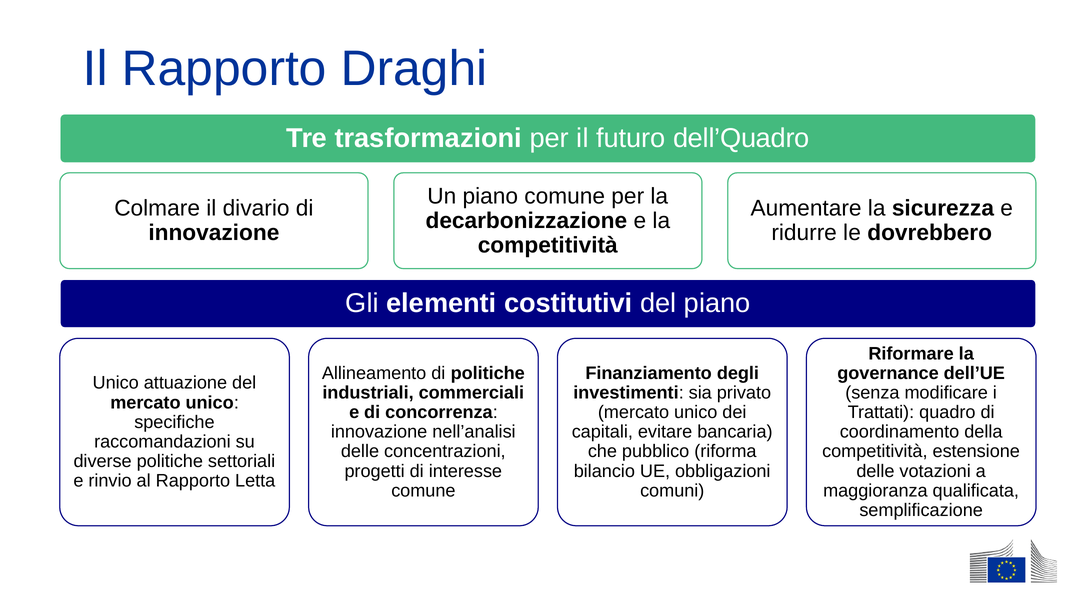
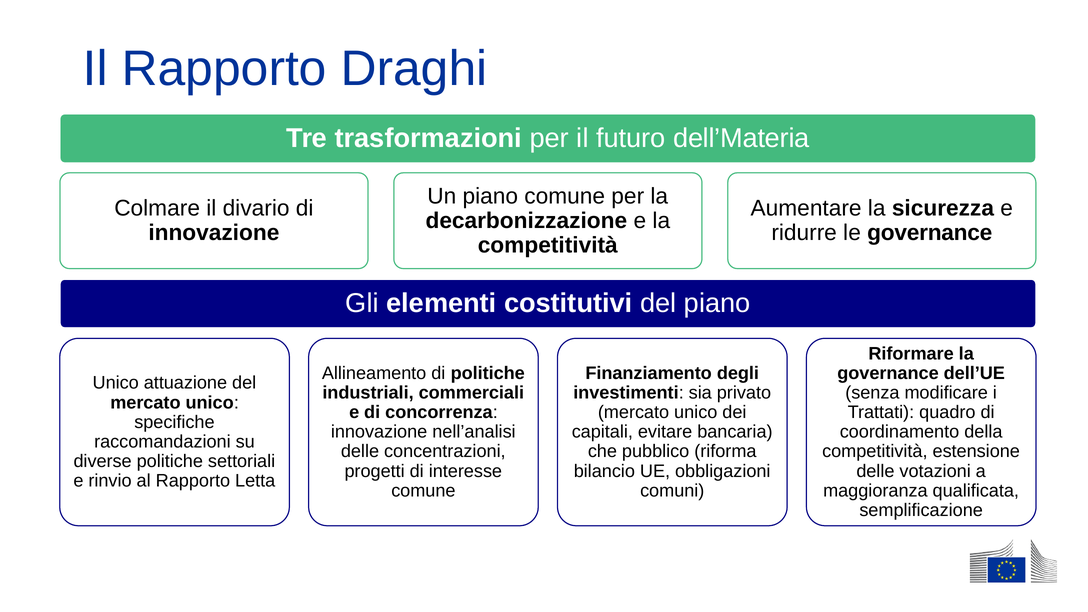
dell’Quadro: dell’Quadro -> dell’Materia
le dovrebbero: dovrebbero -> governance
